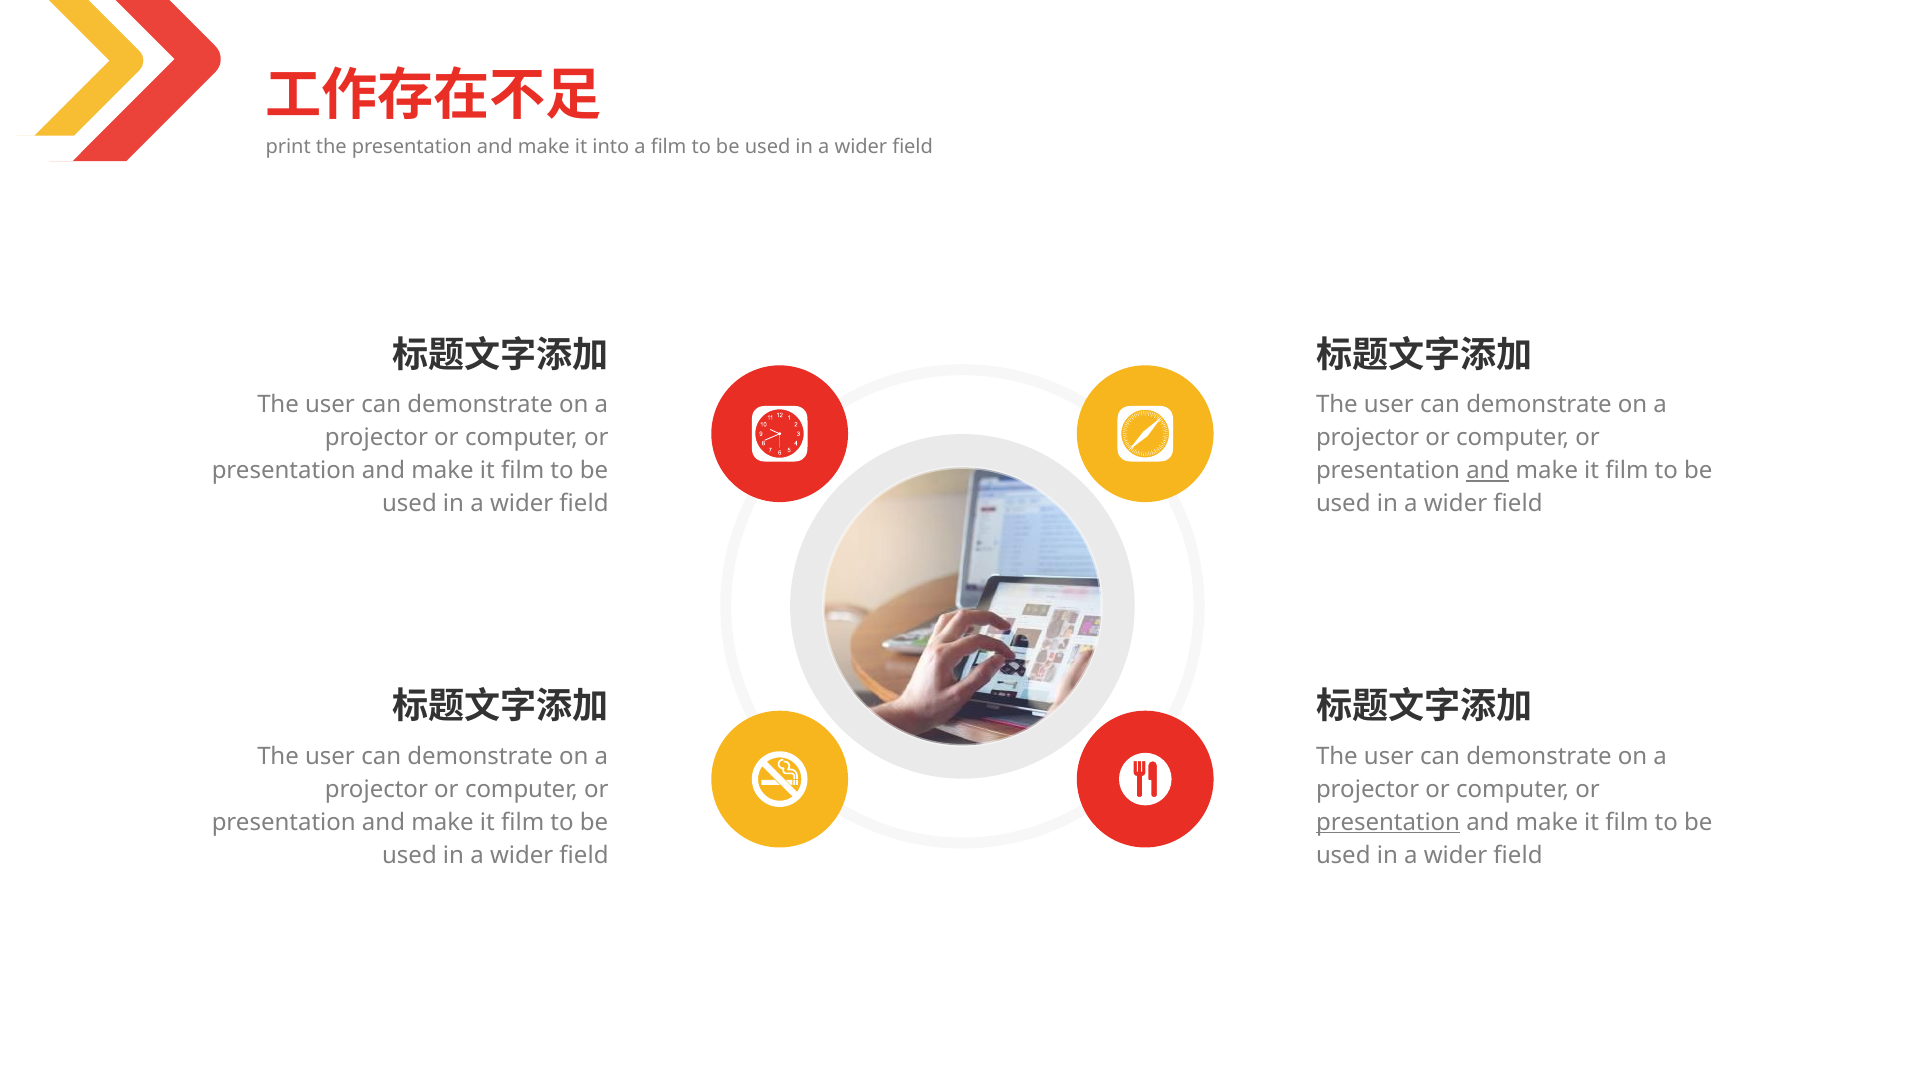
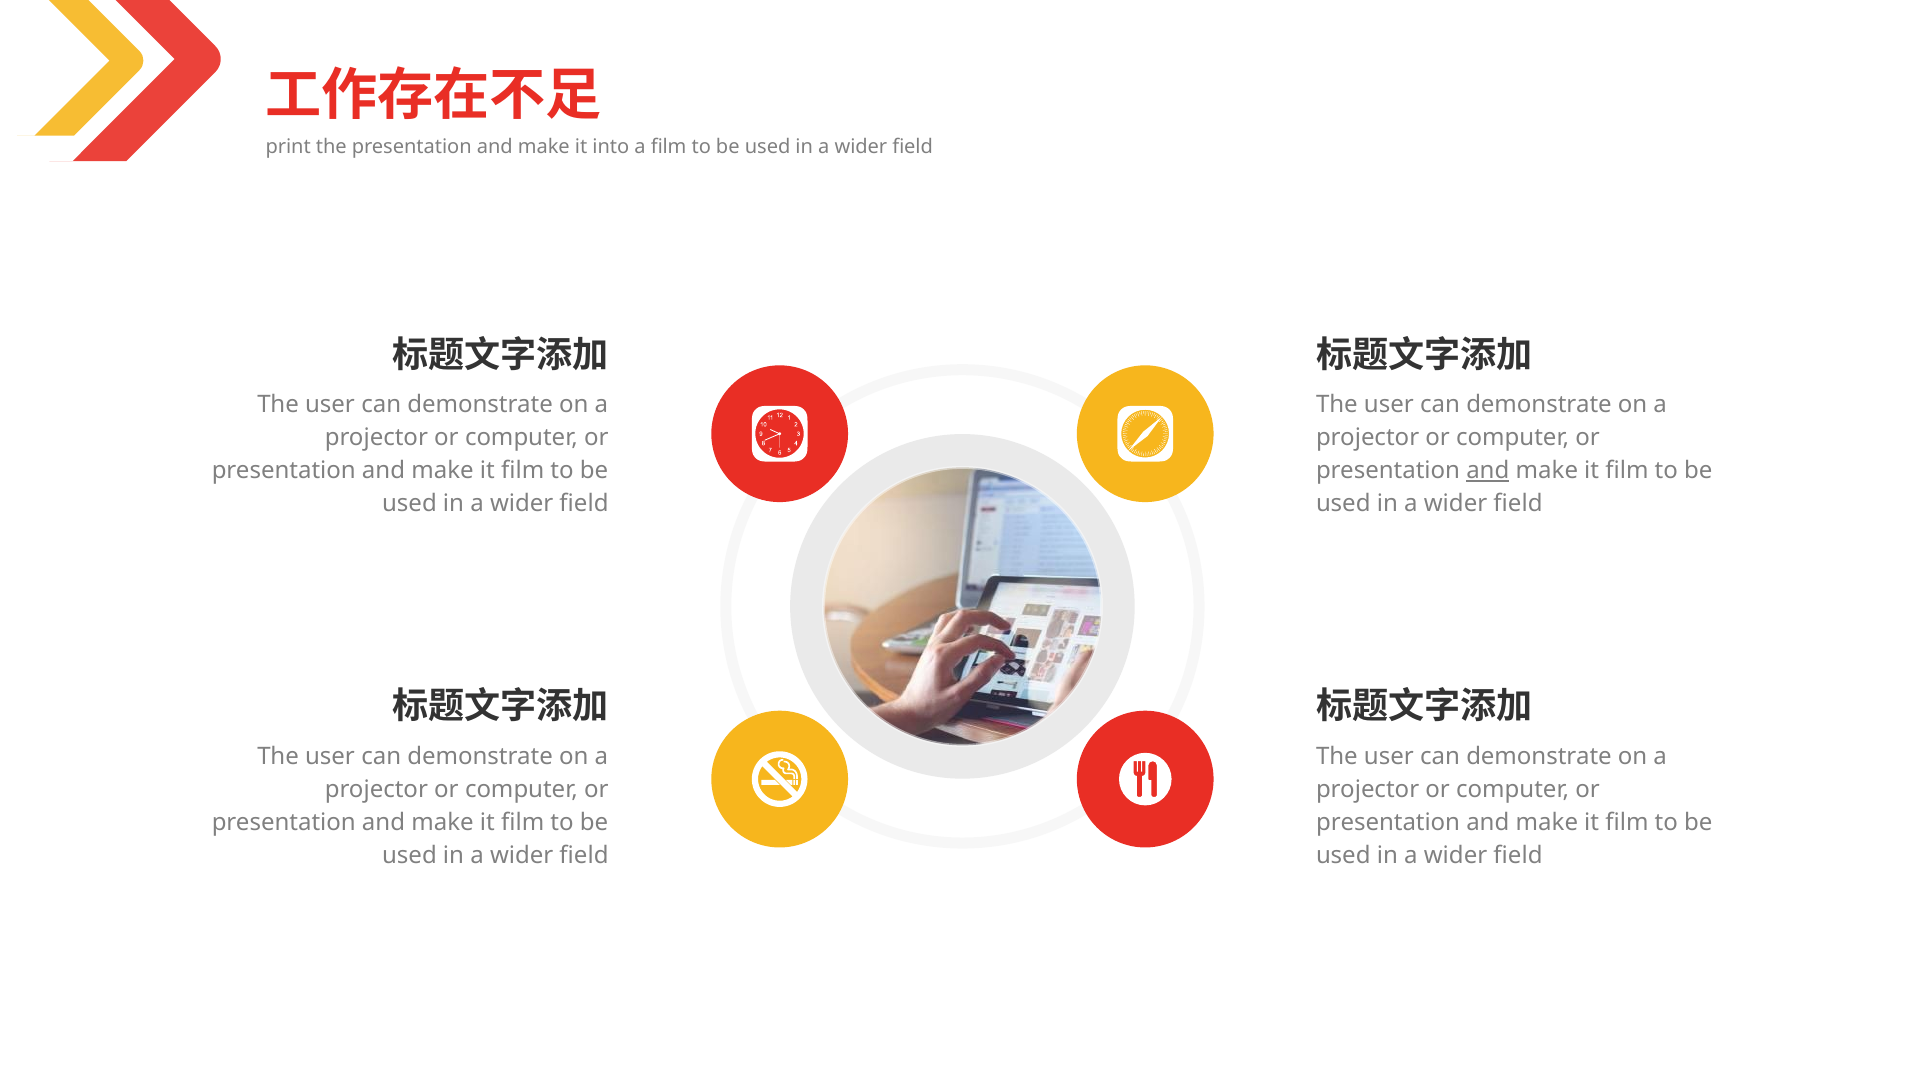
presentation at (1388, 822) underline: present -> none
